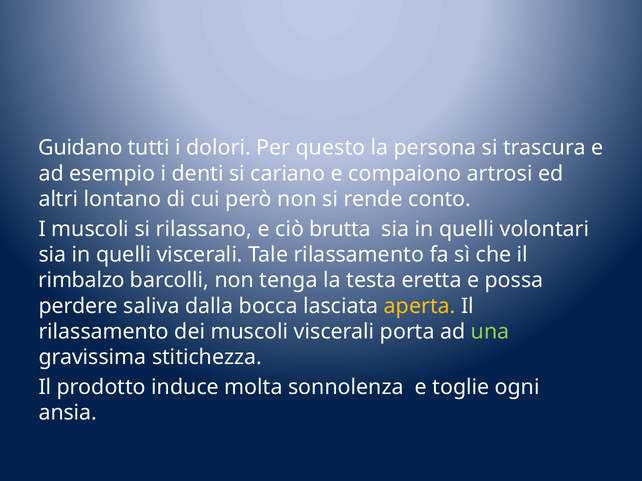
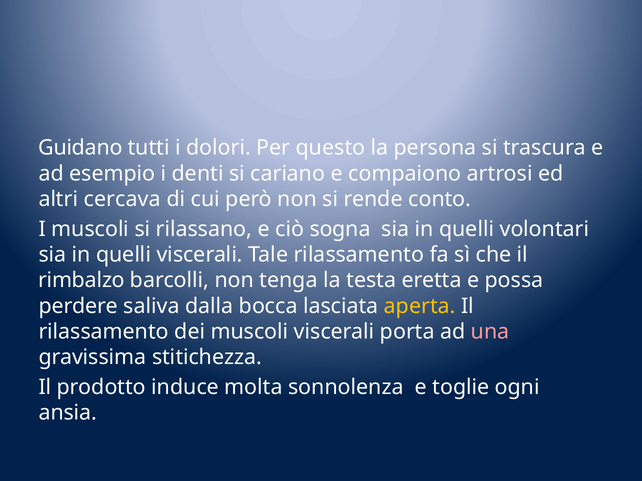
lontano: lontano -> cercava
brutta: brutta -> sogna
una colour: light green -> pink
